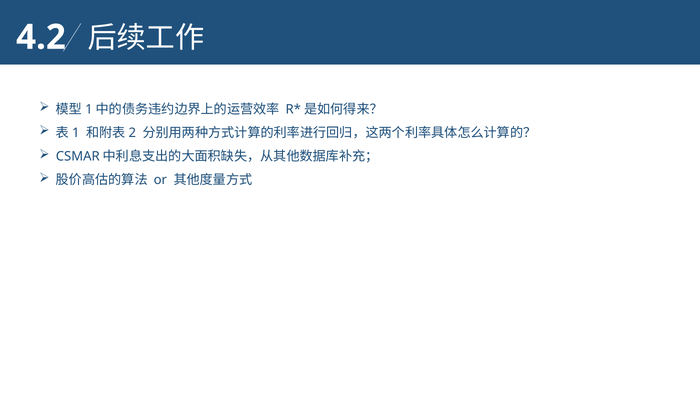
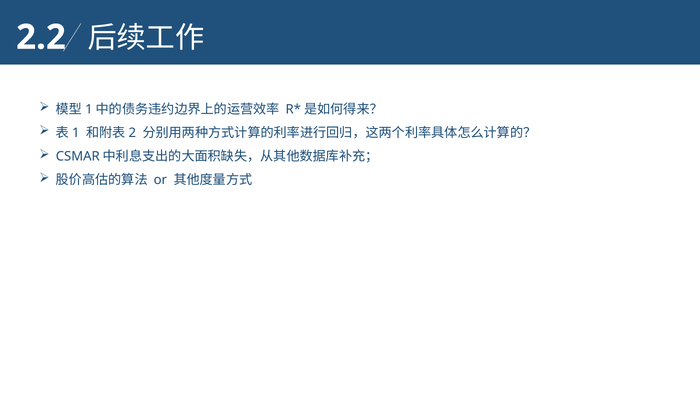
4.2: 4.2 -> 2.2
